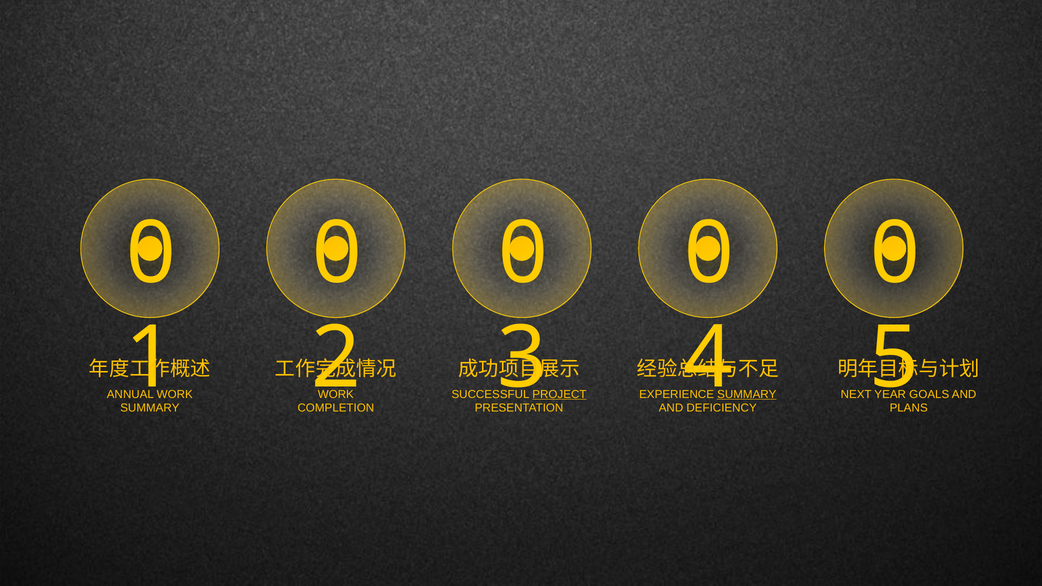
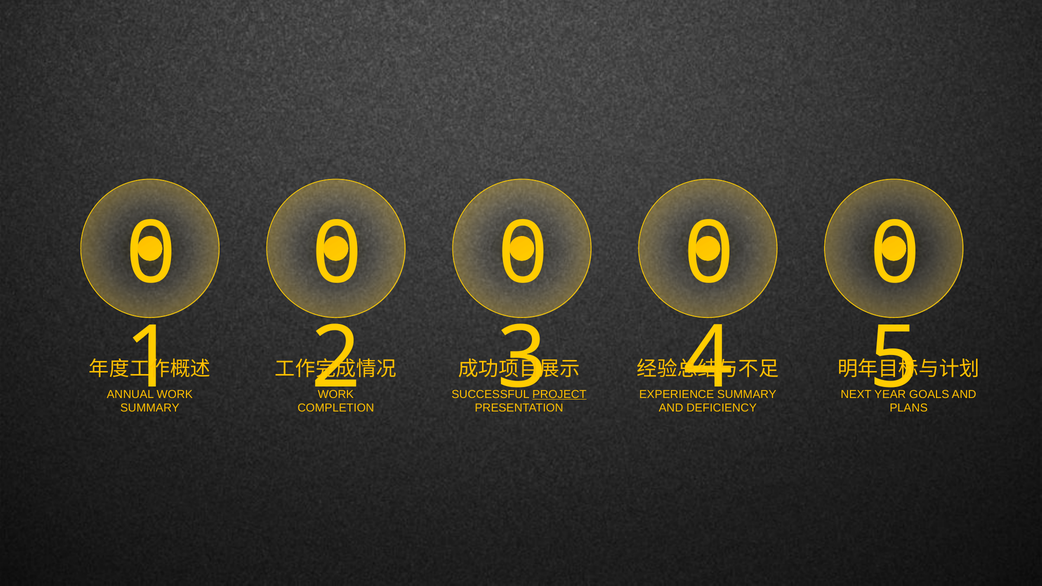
SUMMARY at (747, 394) underline: present -> none
